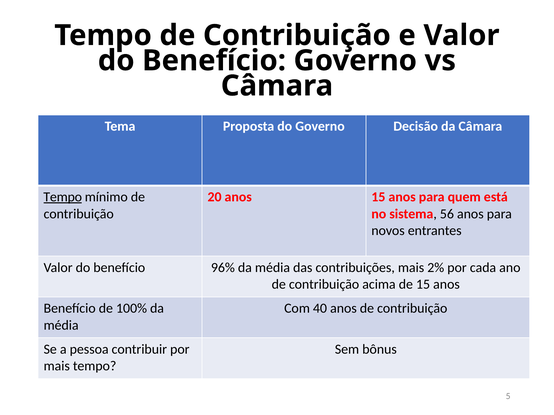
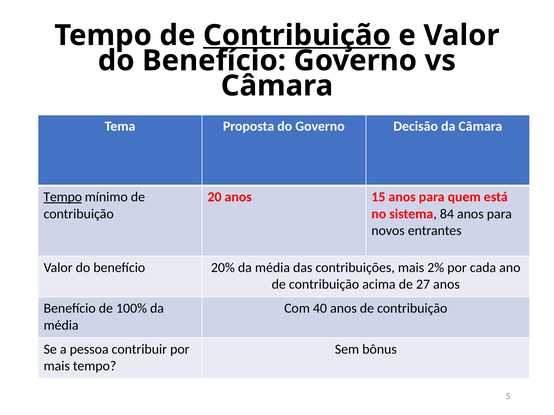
Contribuição at (297, 35) underline: none -> present
56: 56 -> 84
96%: 96% -> 20%
de 15: 15 -> 27
